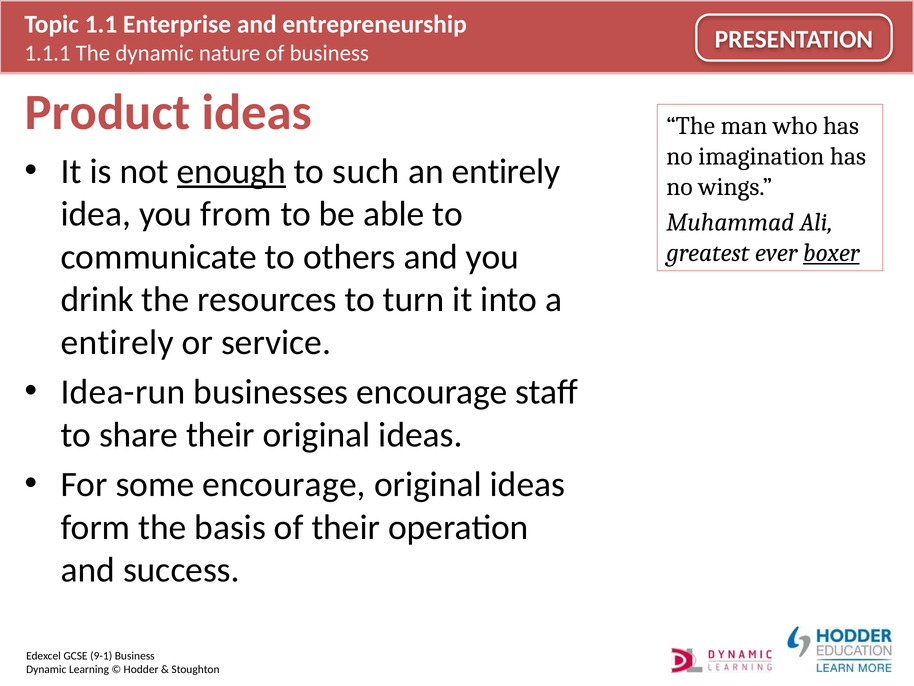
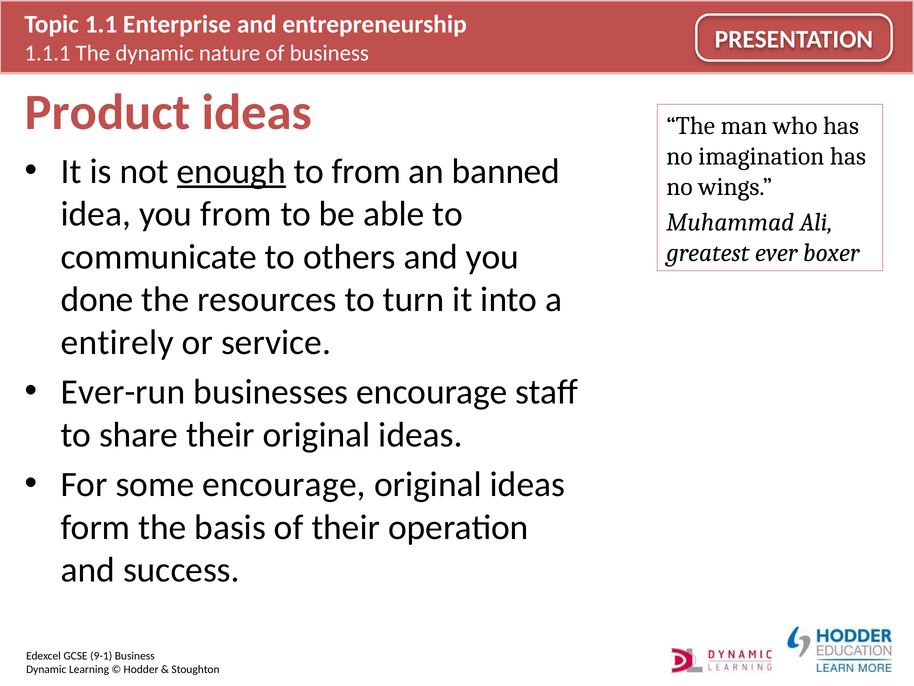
to such: such -> from
an entirely: entirely -> banned
boxer underline: present -> none
drink: drink -> done
Idea-run: Idea-run -> Ever-run
